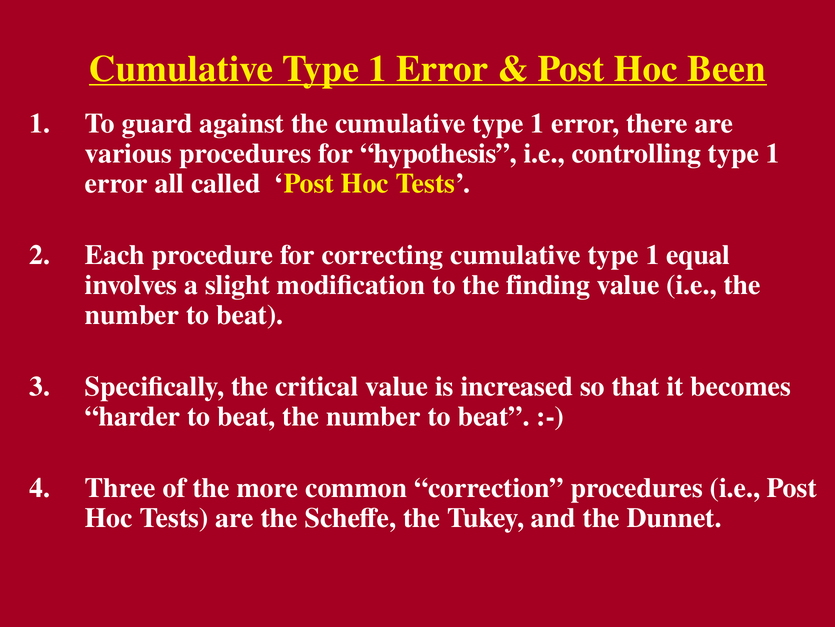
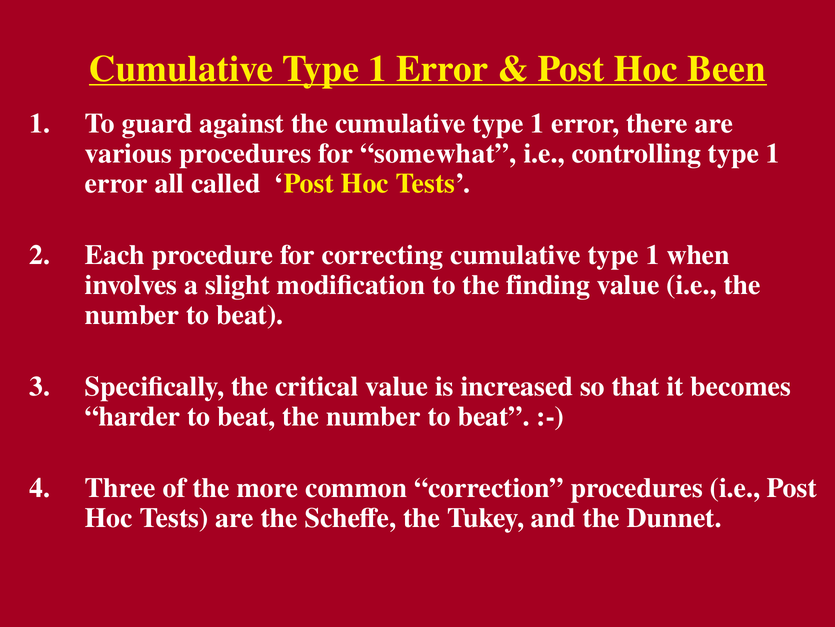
hypothesis: hypothesis -> somewhat
equal: equal -> when
